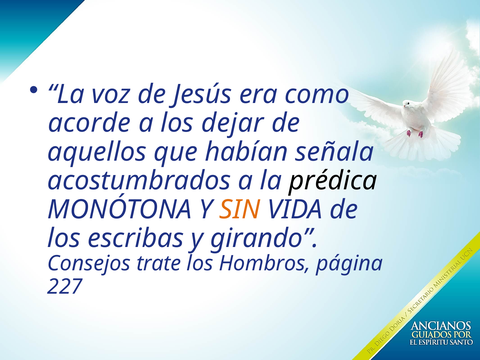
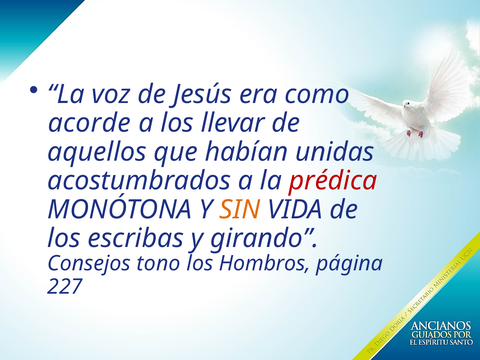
dejar: dejar -> llevar
señala: señala -> unidas
prédica colour: black -> red
trate: trate -> tono
